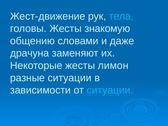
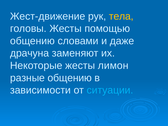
тела colour: light blue -> yellow
знакомую: знакомую -> помощью
разные ситуации: ситуации -> общению
